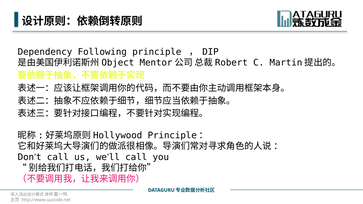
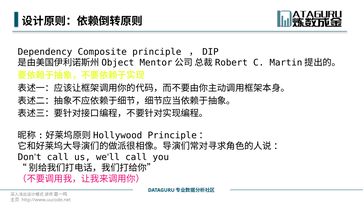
Following: Following -> Composite
